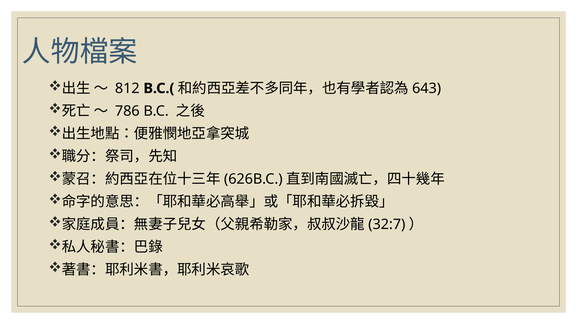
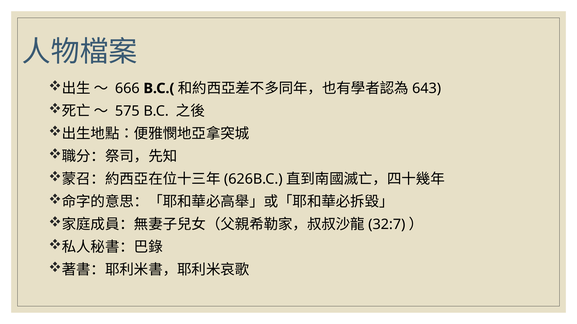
812: 812 -> 666
786: 786 -> 575
